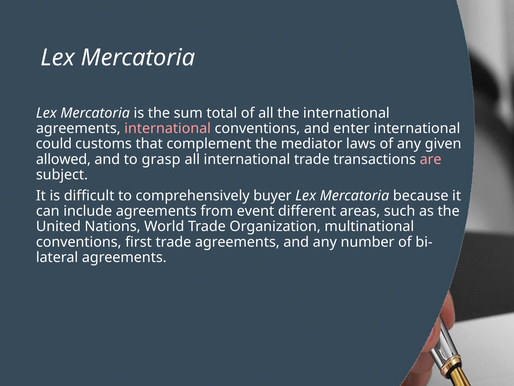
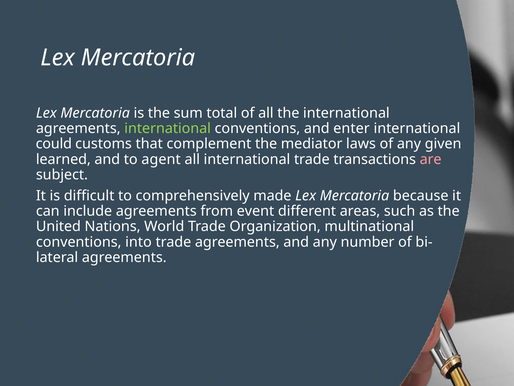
international at (168, 128) colour: pink -> light green
allowed: allowed -> learned
grasp: grasp -> agent
buyer: buyer -> made
first: first -> into
